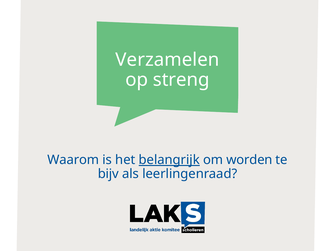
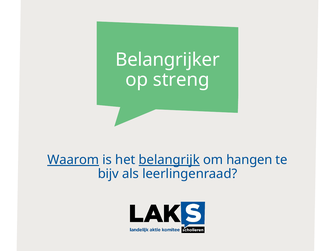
Verzamelen: Verzamelen -> Belangrijker
Waarom underline: none -> present
worden: worden -> hangen
